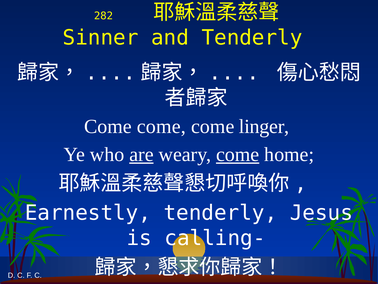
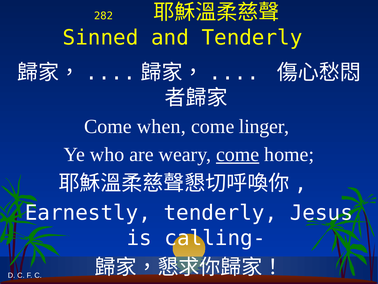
Sinner at (101, 38): Sinner -> Sinned
come at (161, 126): come -> when
are underline: present -> none
